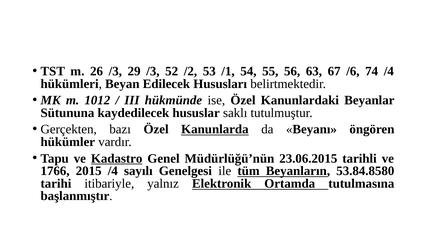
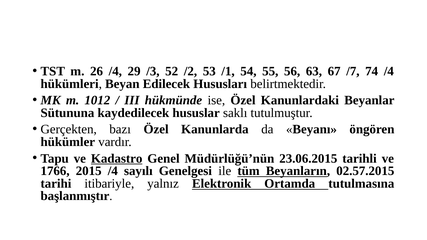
26 /3: /3 -> /4
/6: /6 -> /7
Kanunlarda underline: present -> none
53.84.8580: 53.84.8580 -> 02.57.2015
